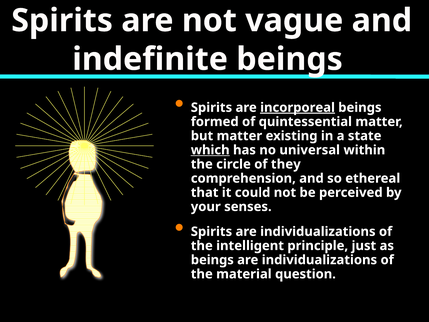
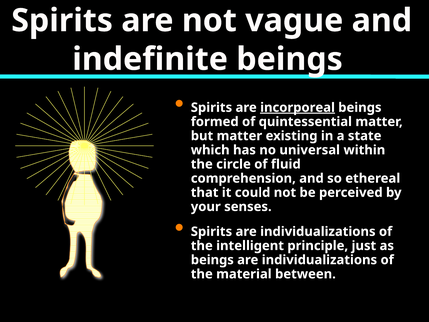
which underline: present -> none
they: they -> fluid
question: question -> between
